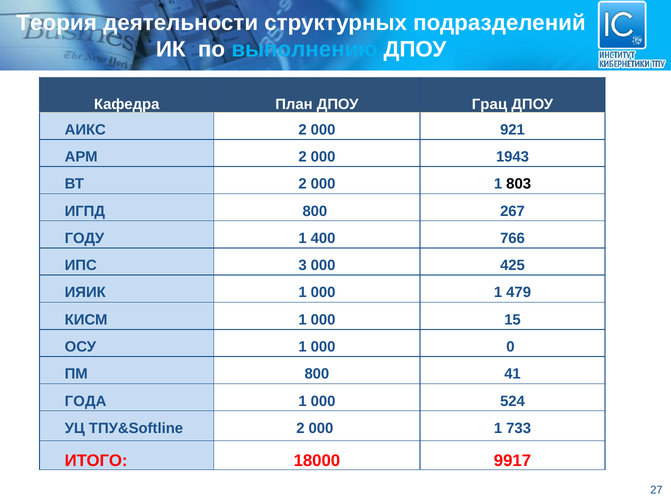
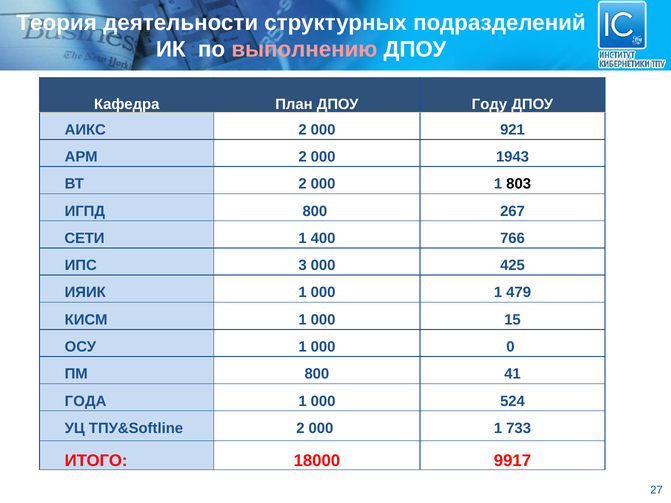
выполнению colour: light blue -> pink
Грац: Грац -> Году
ГОДУ: ГОДУ -> СЕТИ
